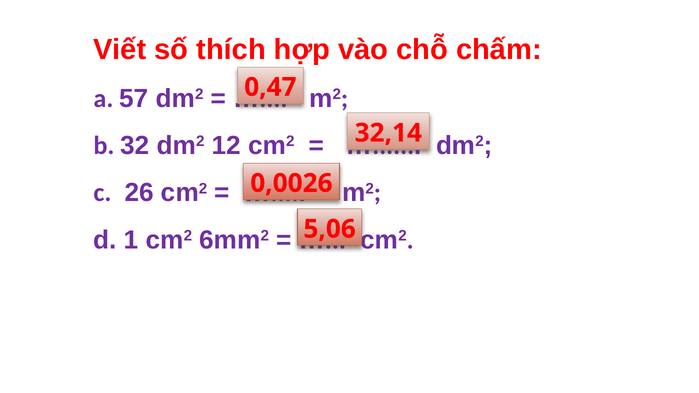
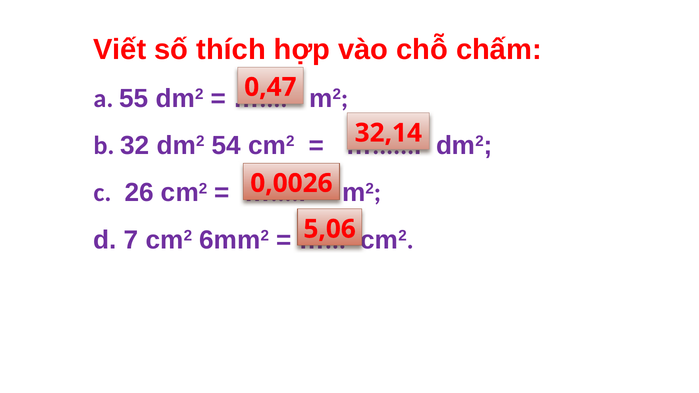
57: 57 -> 55
12: 12 -> 54
1: 1 -> 7
